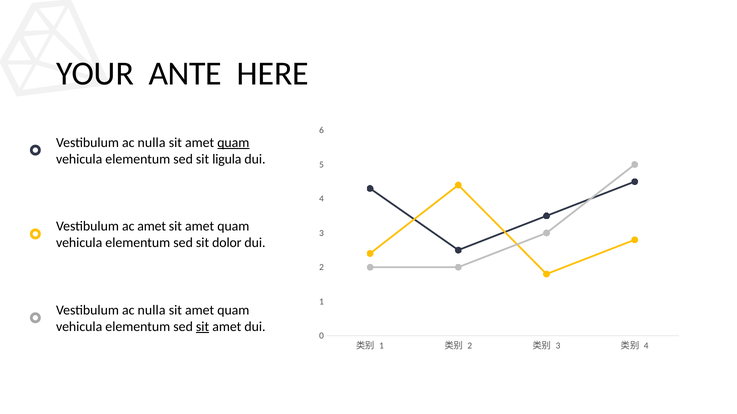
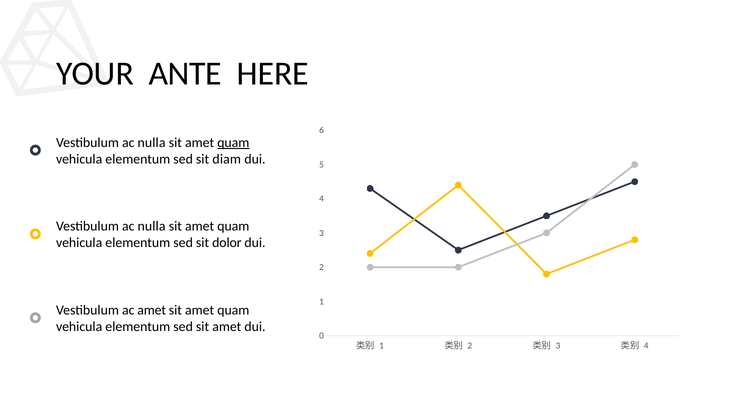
ligula: ligula -> diam
amet at (152, 227): amet -> nulla
nulla at (152, 311): nulla -> amet
sit at (203, 327) underline: present -> none
